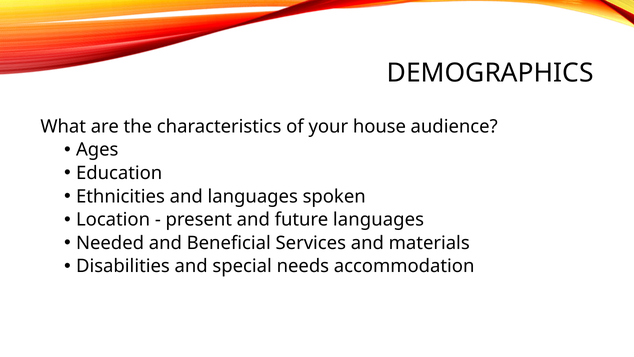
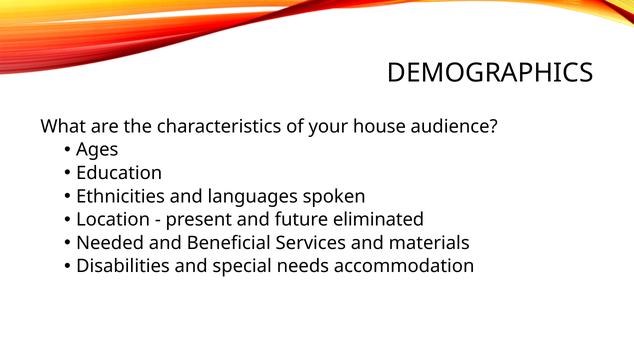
future languages: languages -> eliminated
